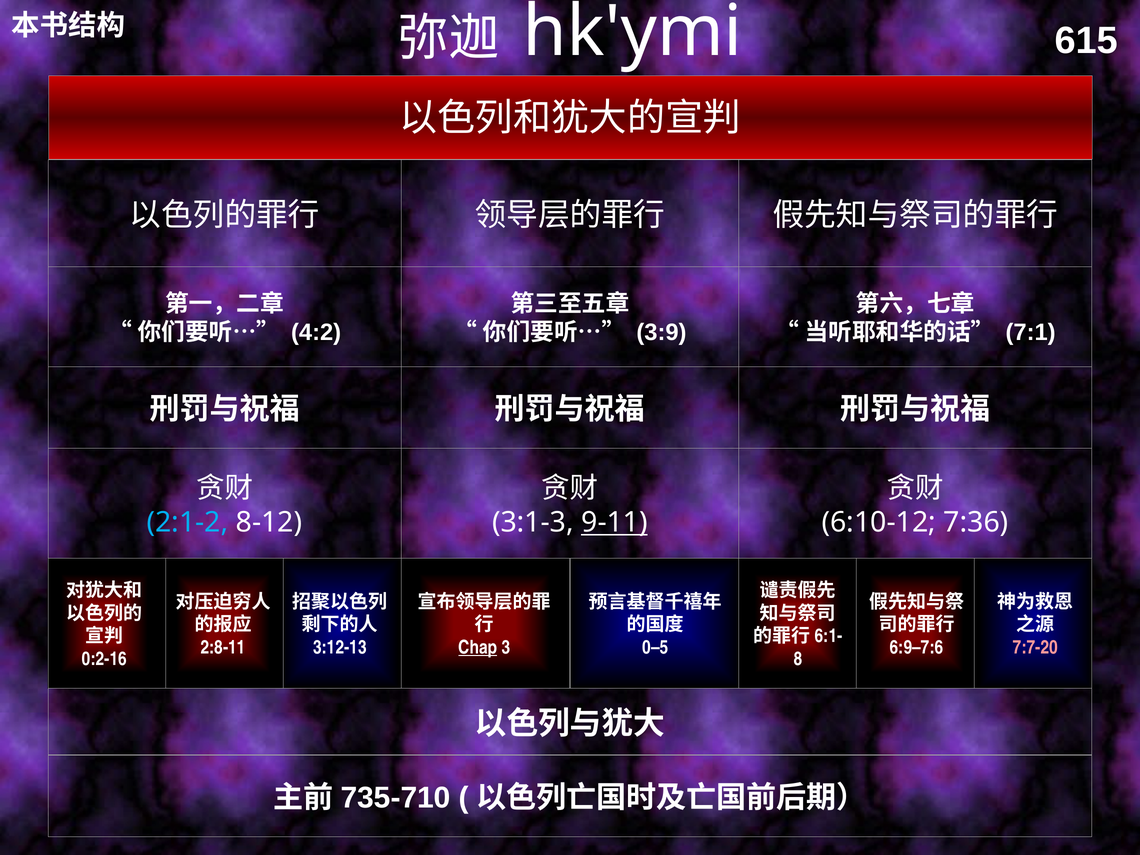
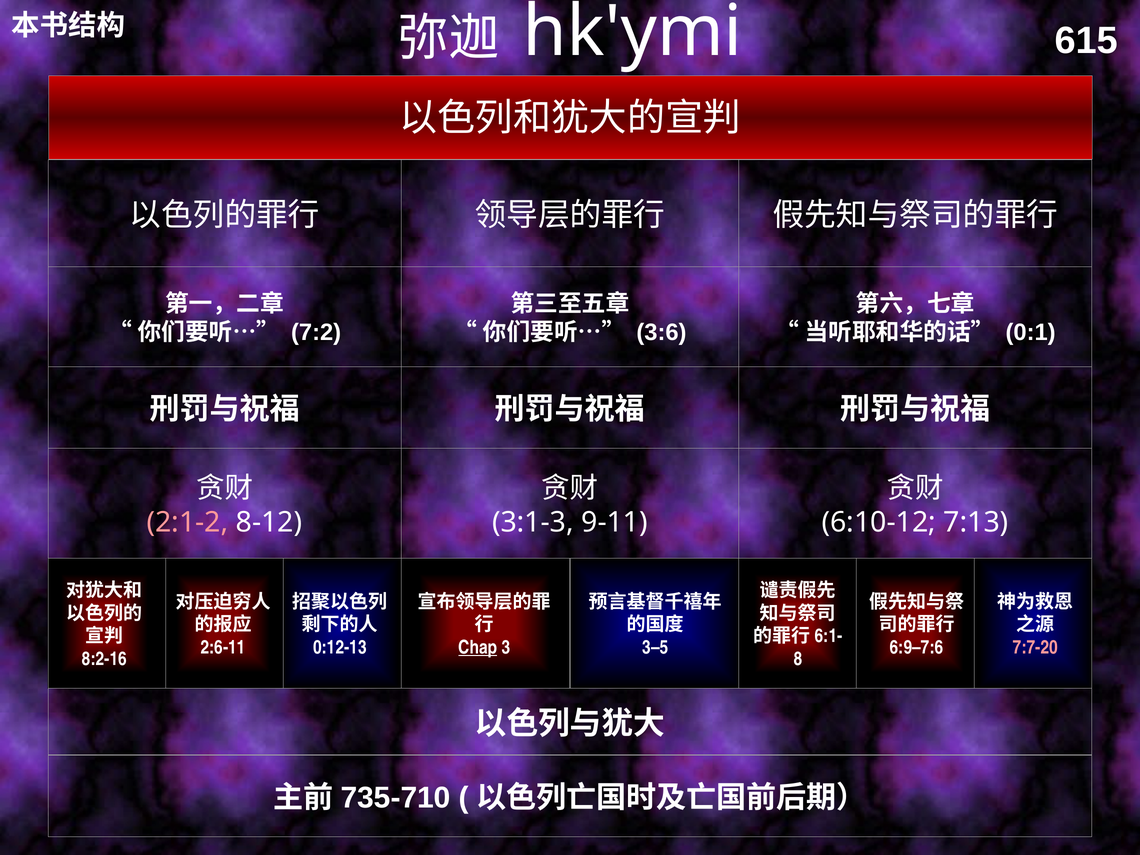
4:2: 4:2 -> 7:2
3:9: 3:9 -> 3:6
7:1: 7:1 -> 0:1
2:1-2 colour: light blue -> pink
9-11 underline: present -> none
7:36: 7:36 -> 7:13
2:8-11: 2:8-11 -> 2:6-11
3:12-13: 3:12-13 -> 0:12-13
0–5: 0–5 -> 3–5
0:2-16: 0:2-16 -> 8:2-16
